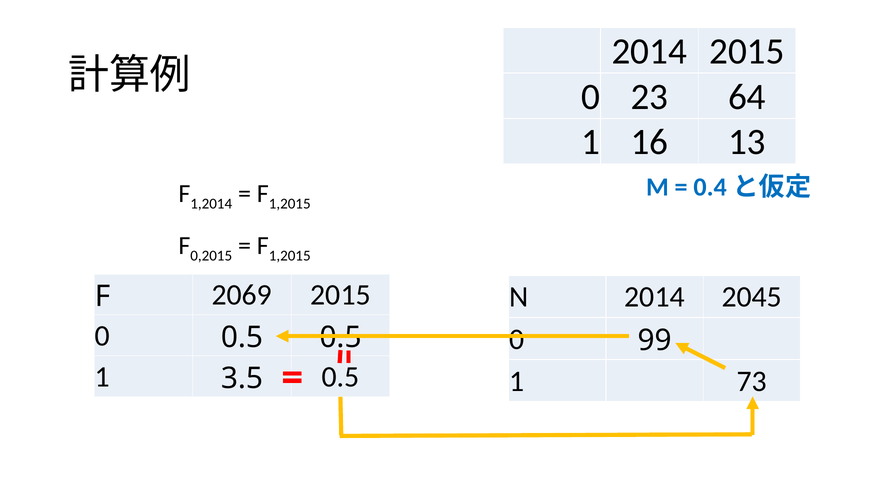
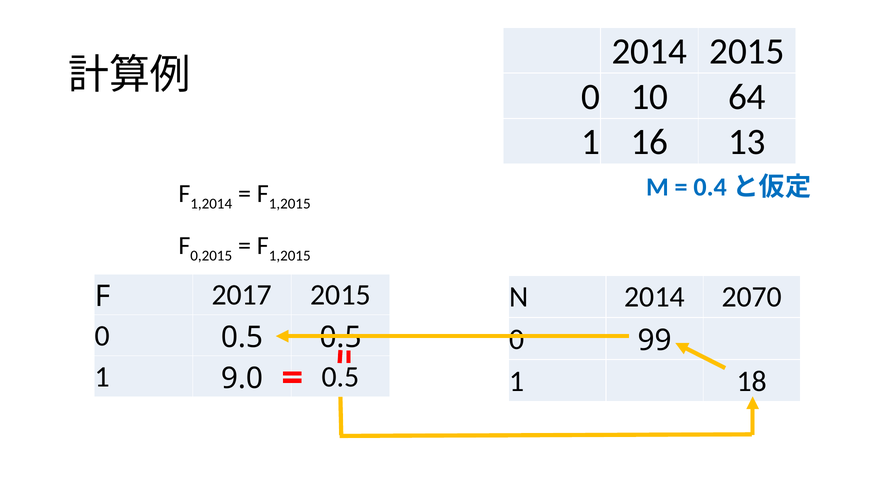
23: 23 -> 10
2045: 2045 -> 2070
2069: 2069 -> 2017
3.5: 3.5 -> 9.0
73: 73 -> 18
